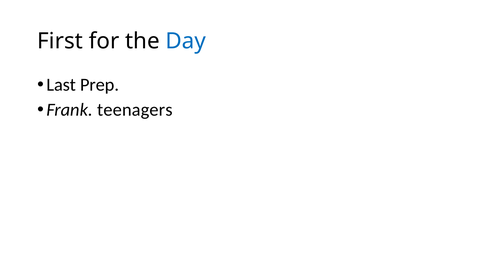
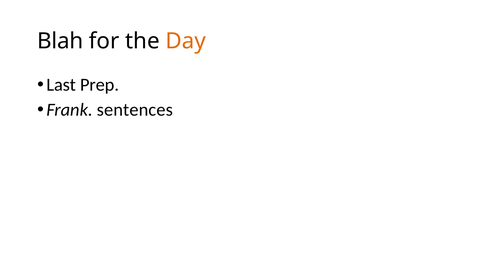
First: First -> Blah
Day colour: blue -> orange
teenagers: teenagers -> sentences
